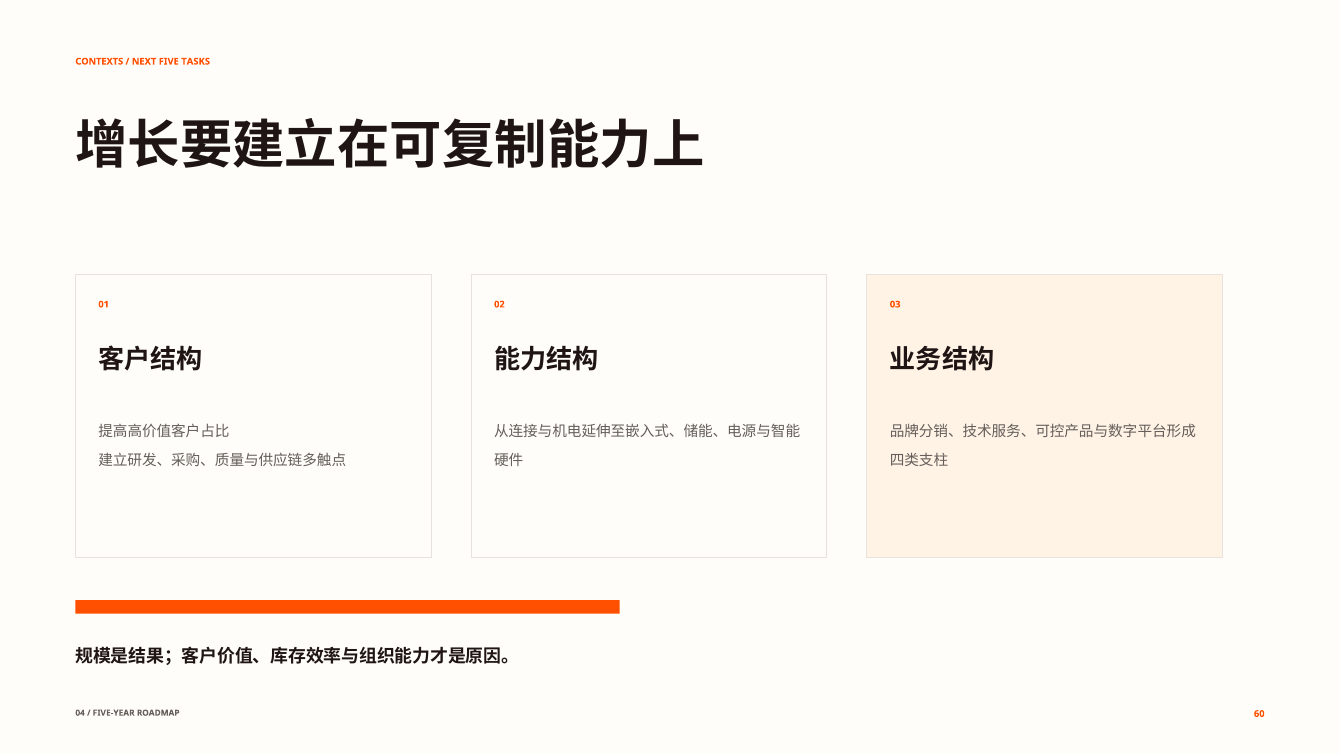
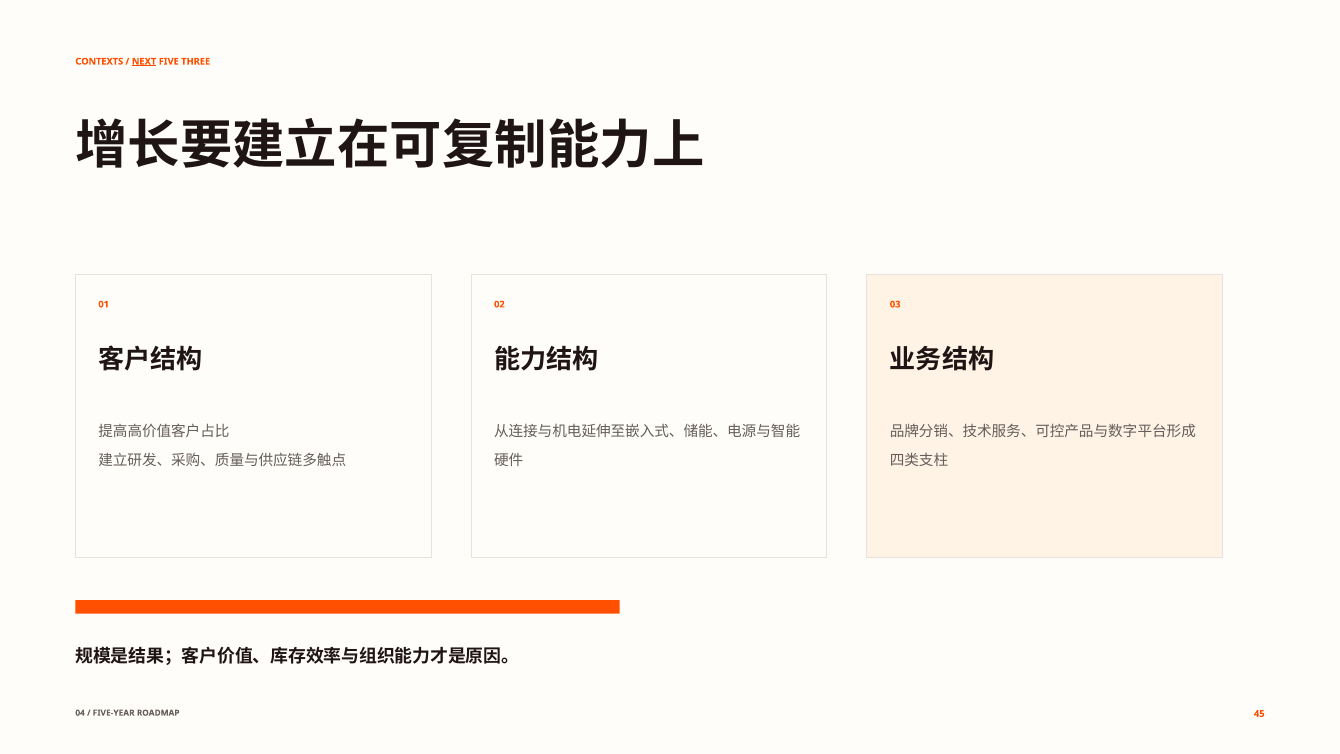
NEXT underline: none -> present
TASKS: TASKS -> THREE
60: 60 -> 45
